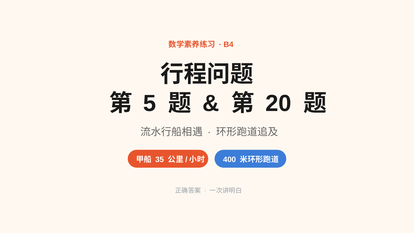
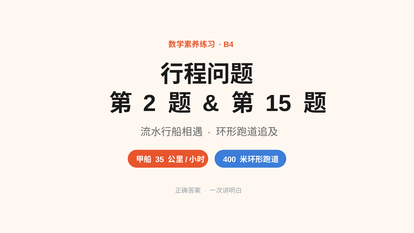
5: 5 -> 2
20: 20 -> 15
